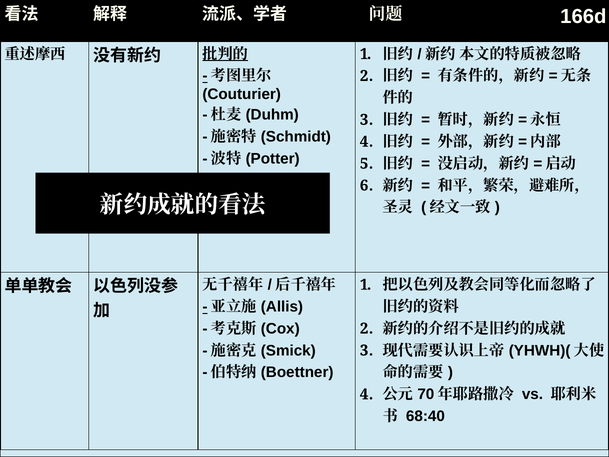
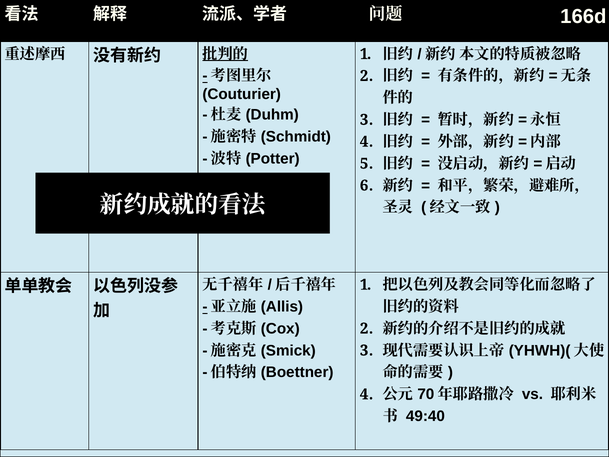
68:40: 68:40 -> 49:40
